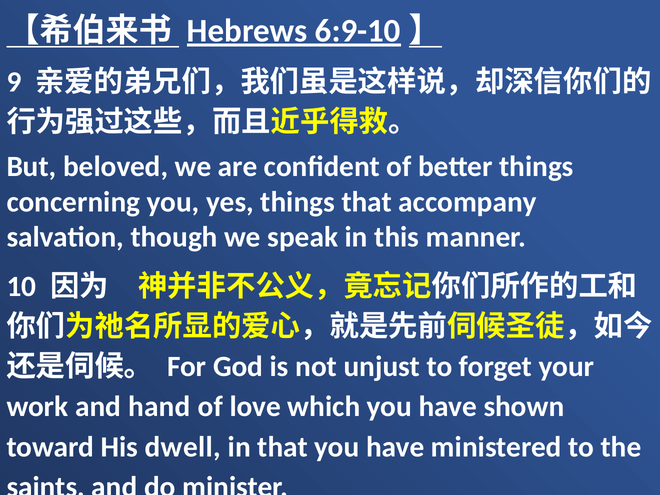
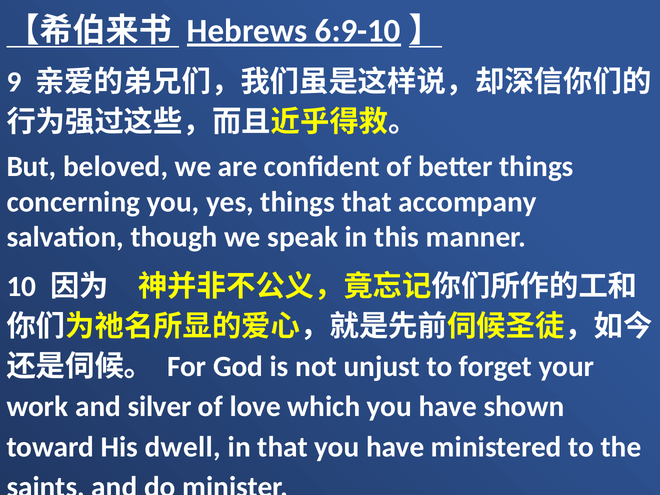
hand: hand -> silver
